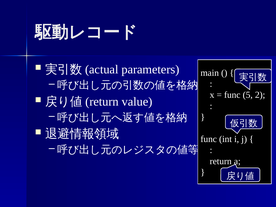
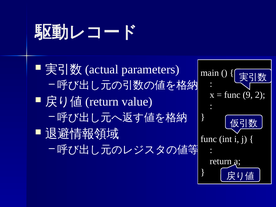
5: 5 -> 9
